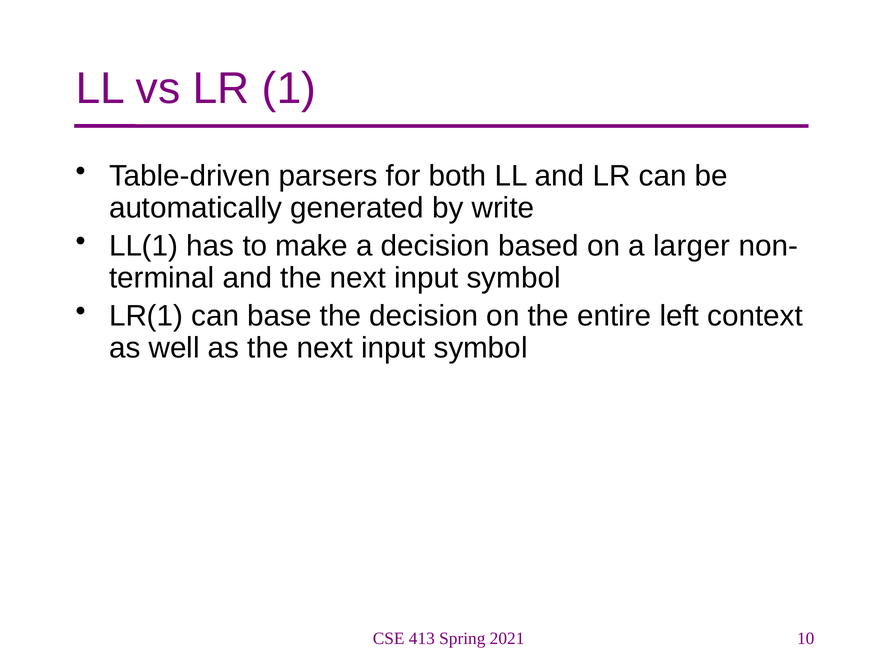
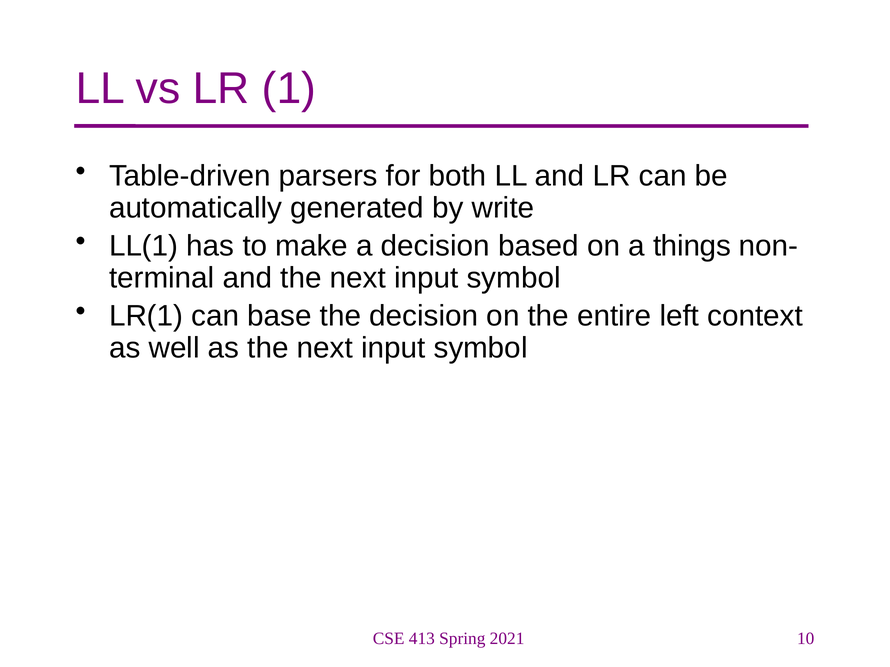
larger: larger -> things
